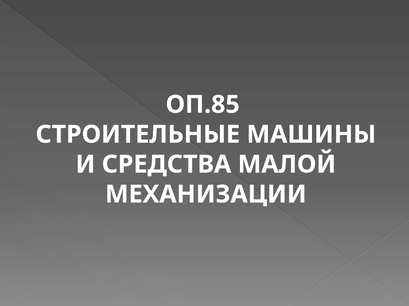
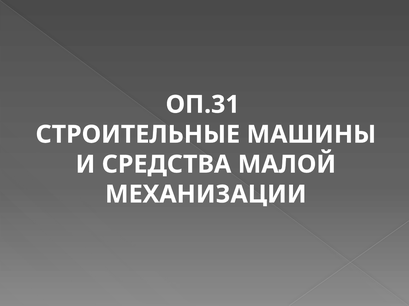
ОП.85: ОП.85 -> ОП.31
